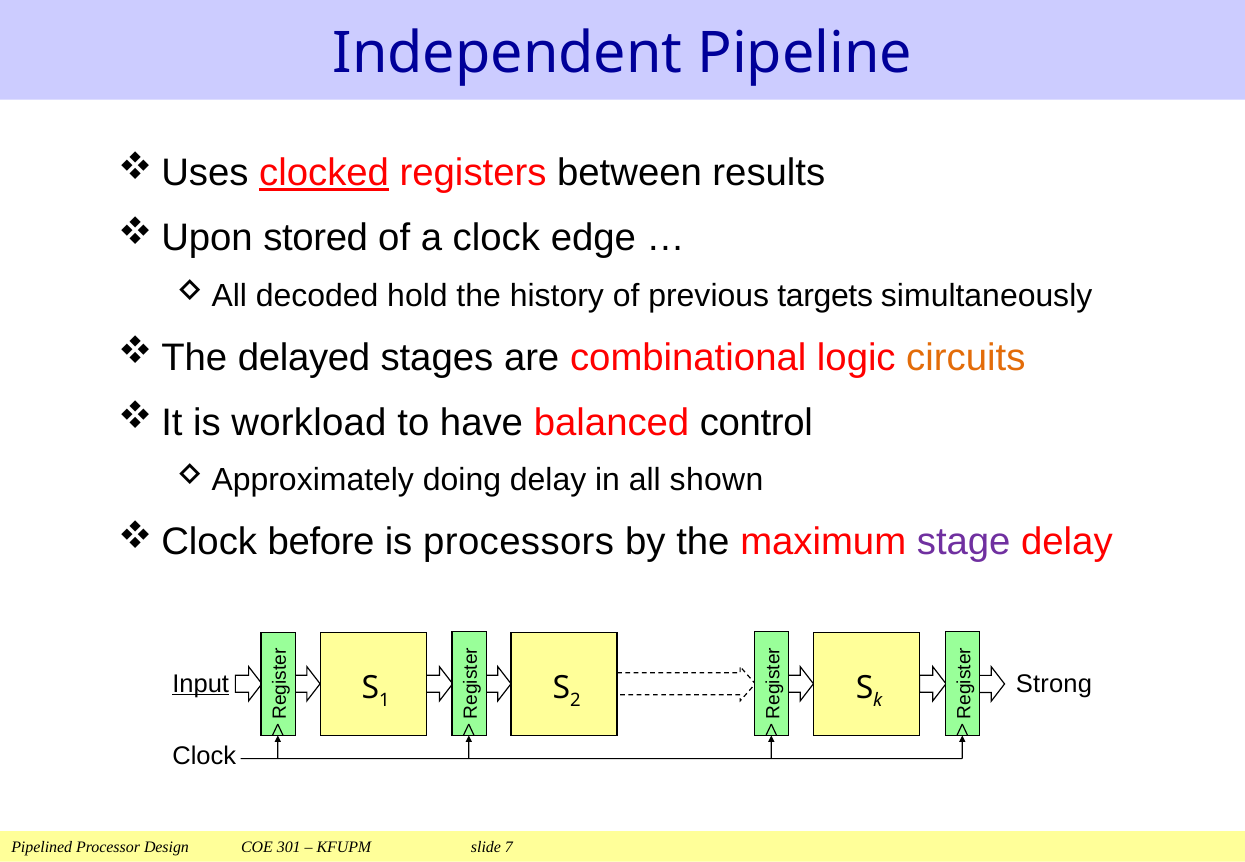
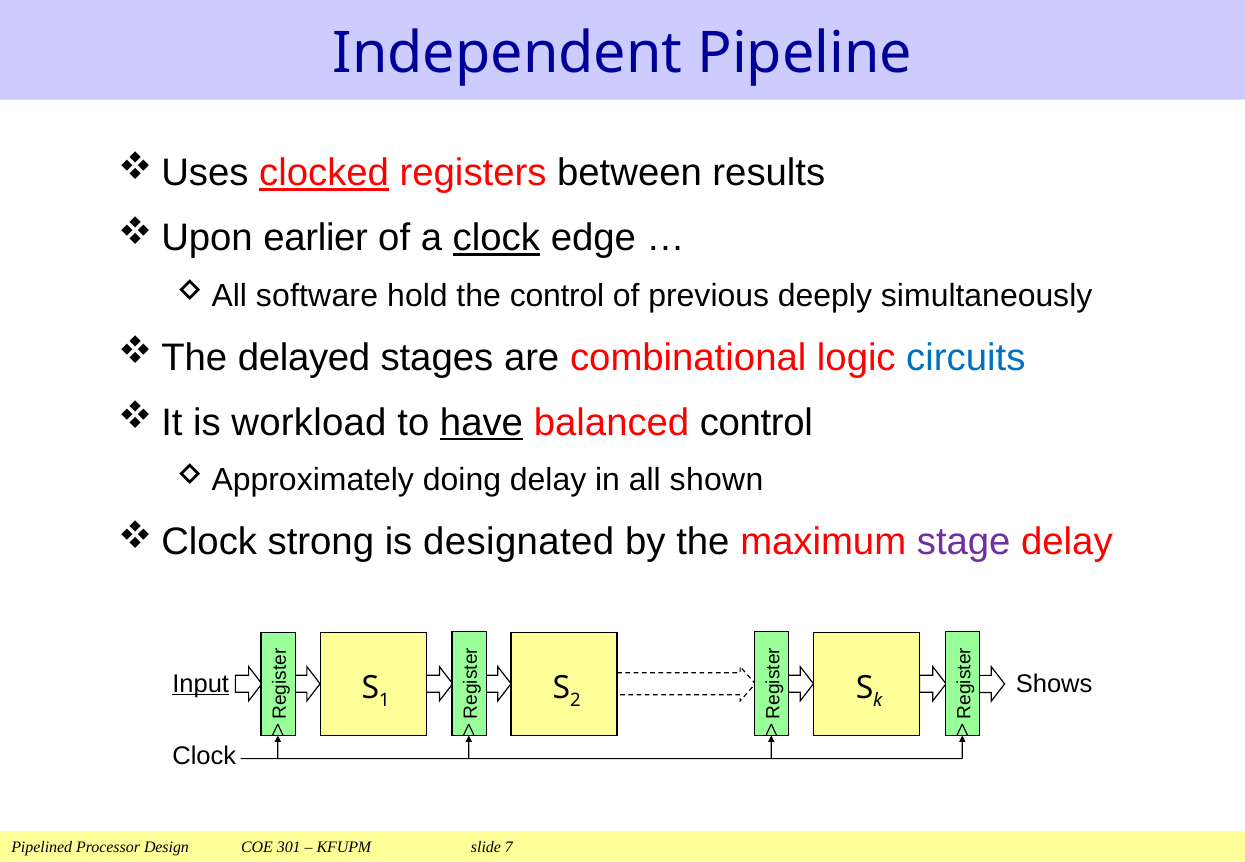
stored: stored -> earlier
clock at (496, 238) underline: none -> present
decoded: decoded -> software
the history: history -> control
targets: targets -> deeply
circuits colour: orange -> blue
have underline: none -> present
before: before -> strong
processors: processors -> designated
Strong: Strong -> Shows
